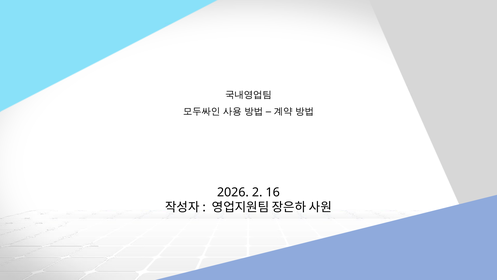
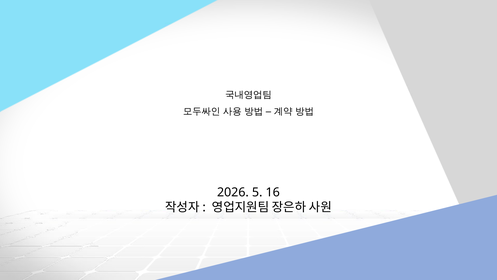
2: 2 -> 5
